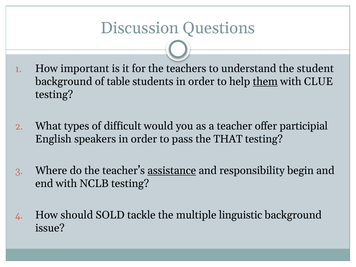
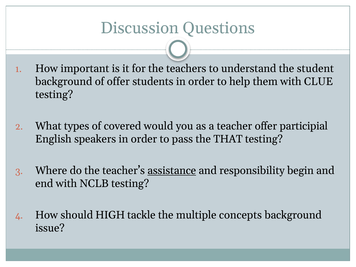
of table: table -> offer
them underline: present -> none
difficult: difficult -> covered
SOLD: SOLD -> HIGH
linguistic: linguistic -> concepts
